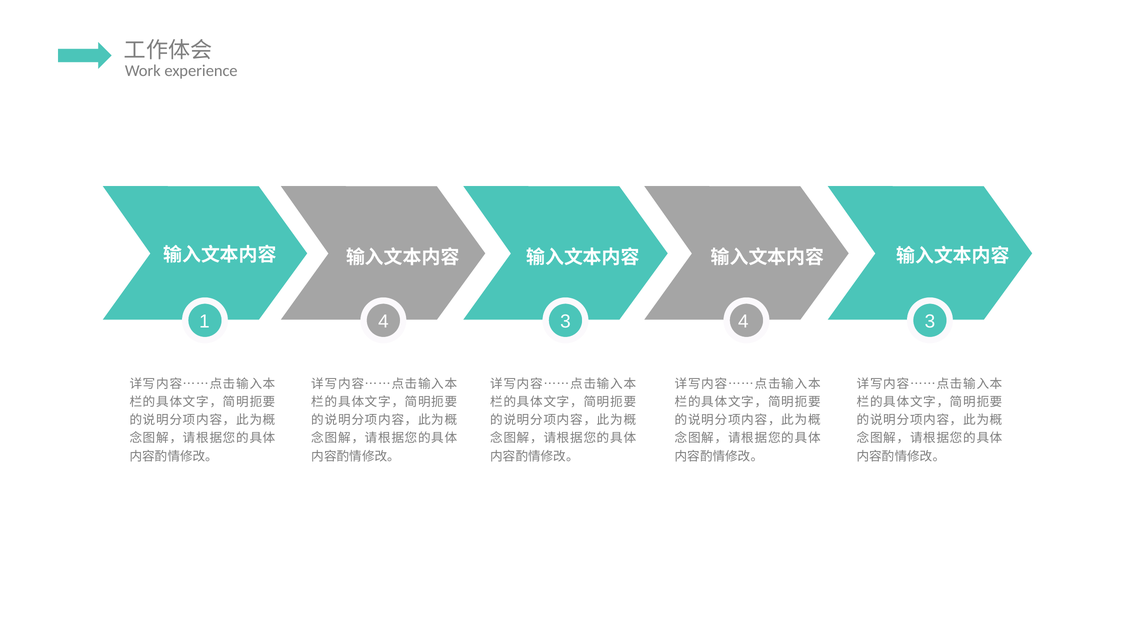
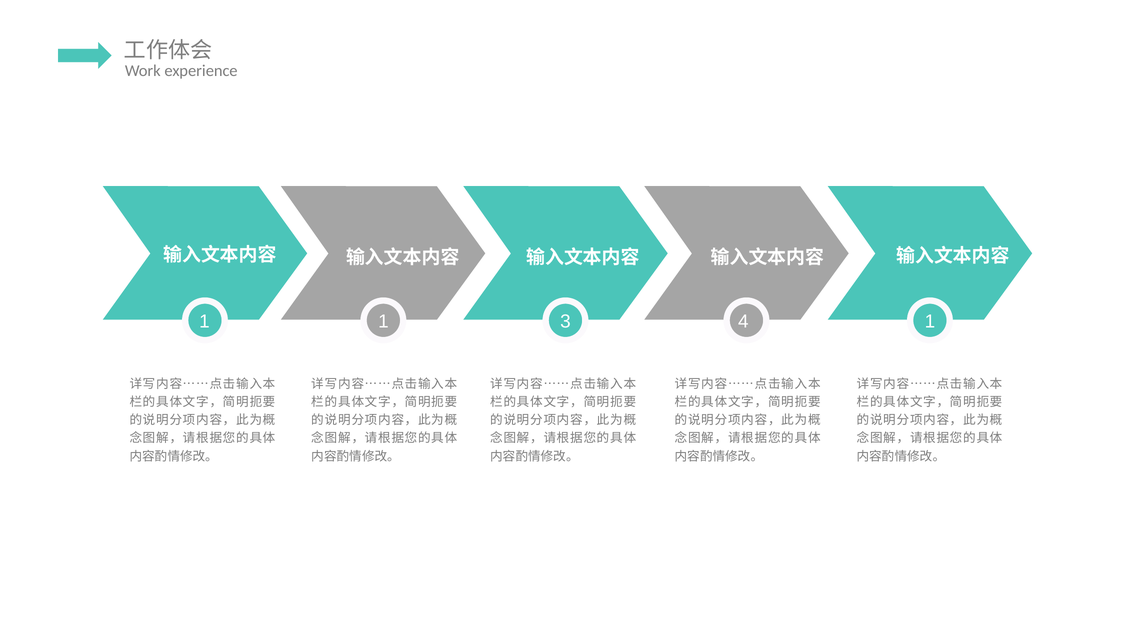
1 4: 4 -> 1
3 4 3: 3 -> 1
